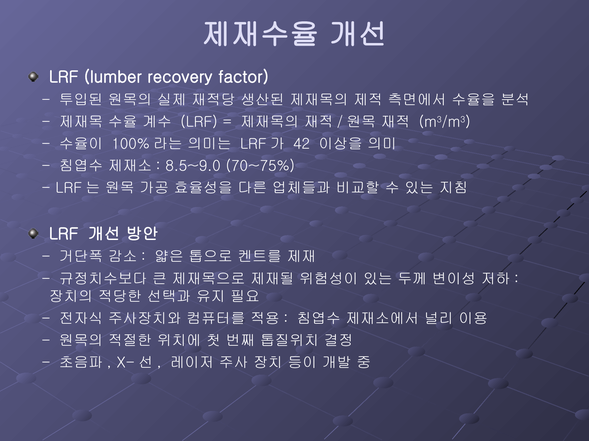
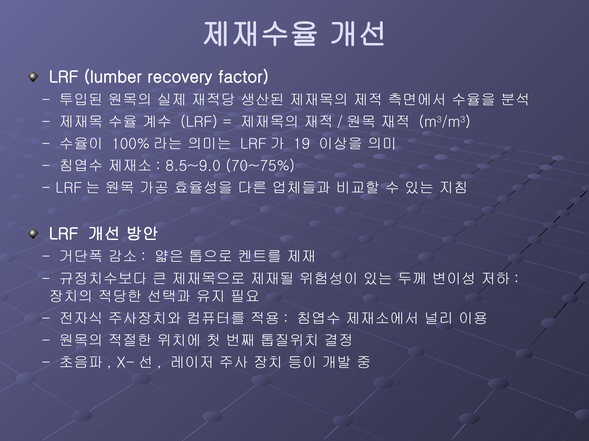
42: 42 -> 19
